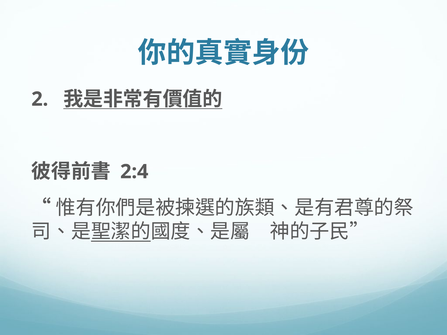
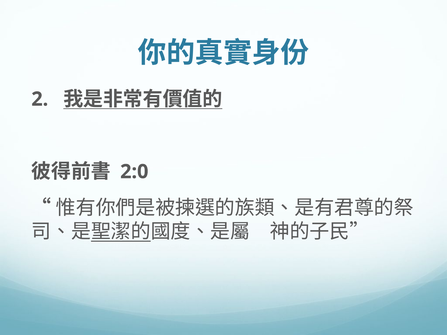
2:4: 2:4 -> 2:0
